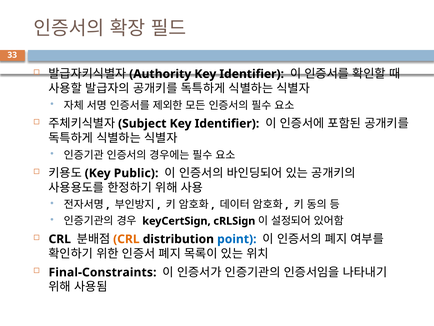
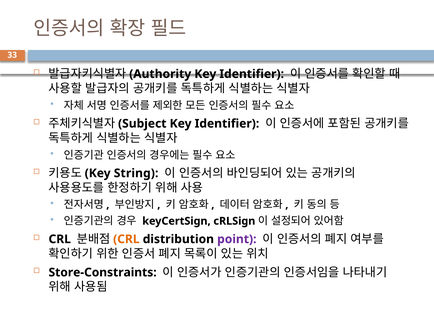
Public: Public -> String
point colour: blue -> purple
Final-Constraints: Final-Constraints -> Store-Constraints
